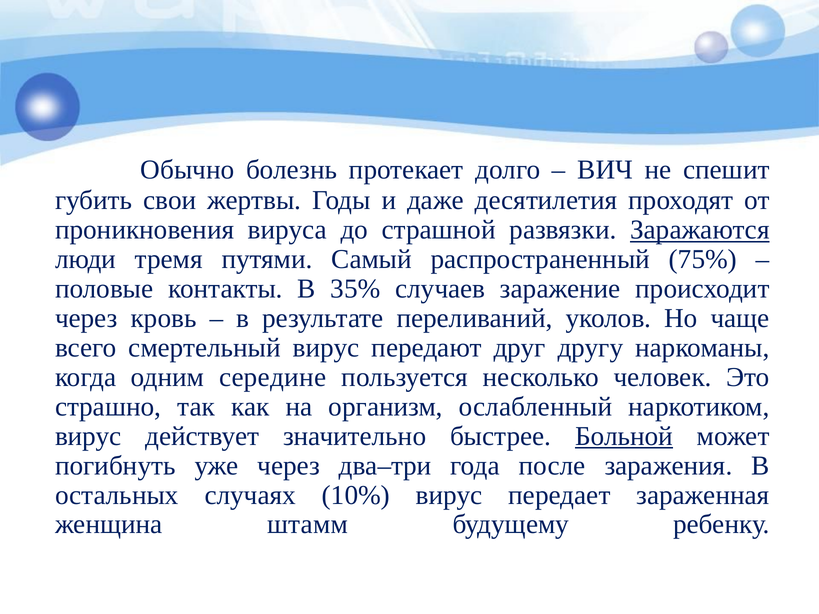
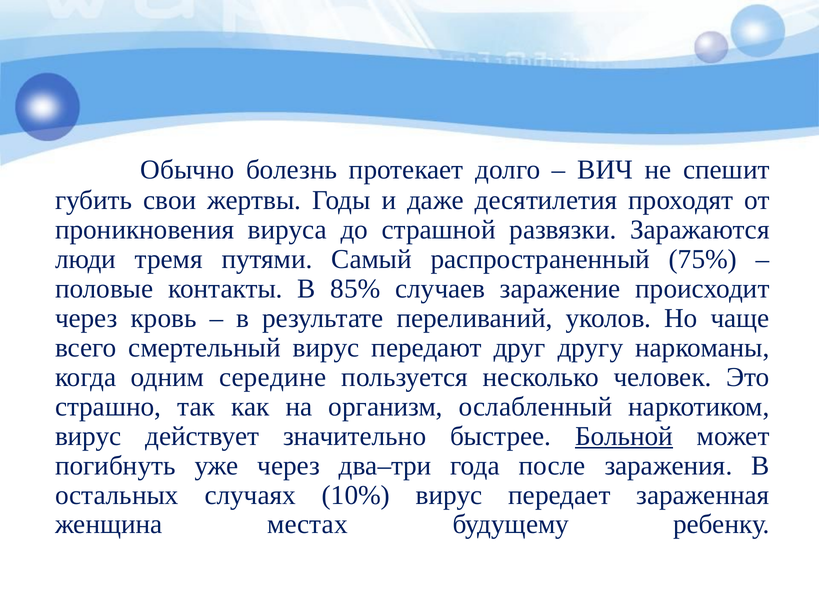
Заражаются underline: present -> none
35%: 35% -> 85%
штамм: штамм -> местах
